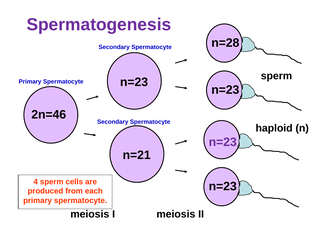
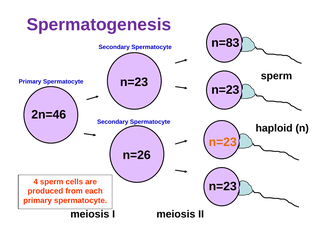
n=28: n=28 -> n=83
n=23 at (223, 142) colour: purple -> orange
n=21: n=21 -> n=26
